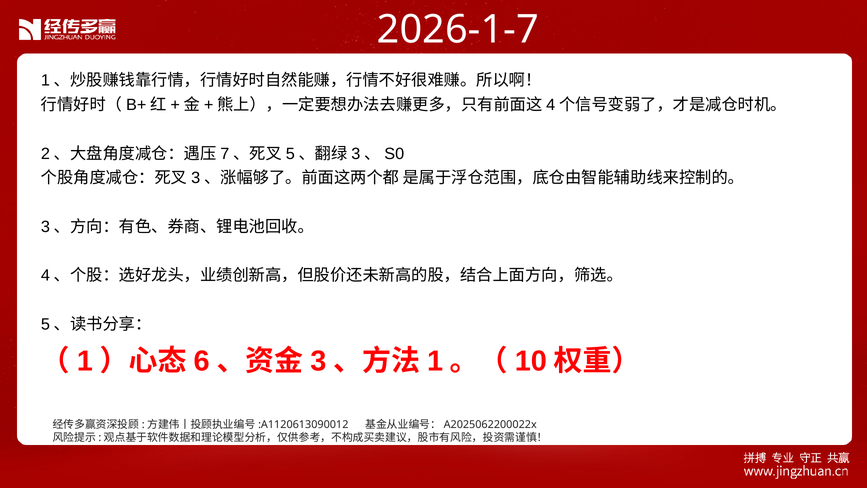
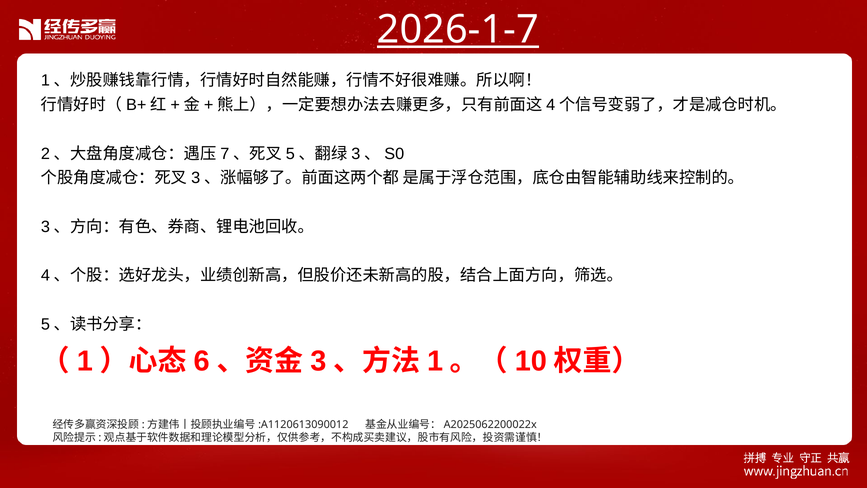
2026-1-7 underline: none -> present
